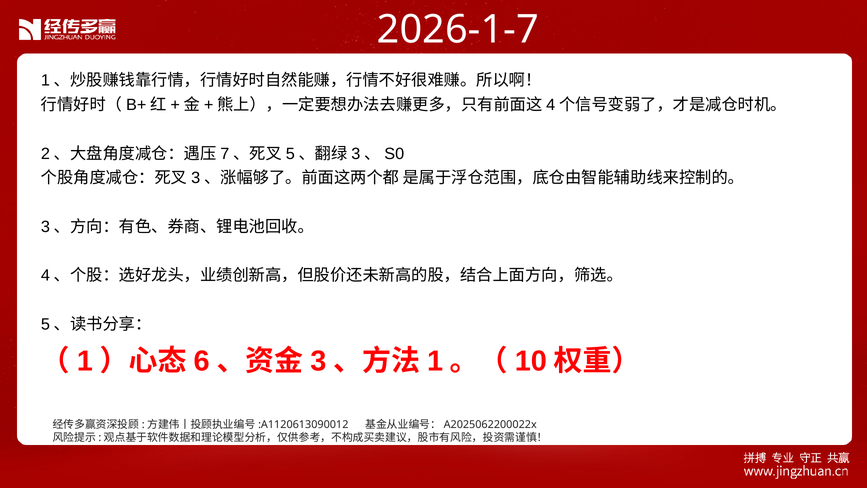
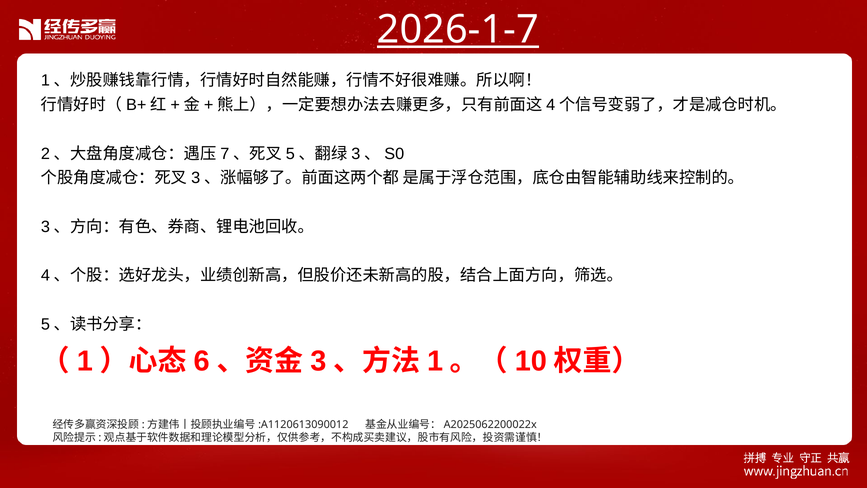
2026-1-7 underline: none -> present
